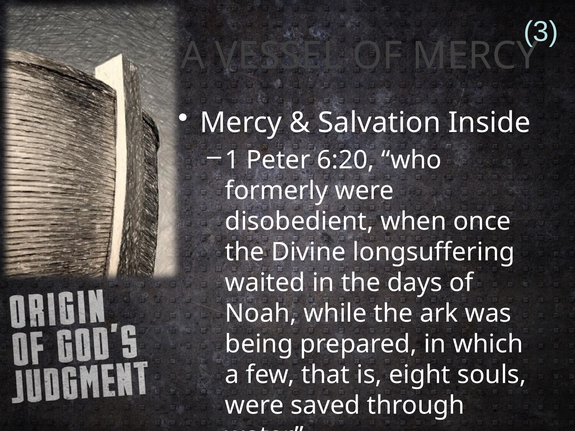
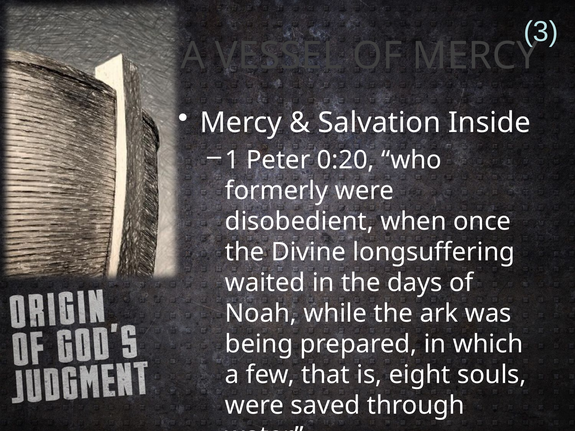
6:20: 6:20 -> 0:20
